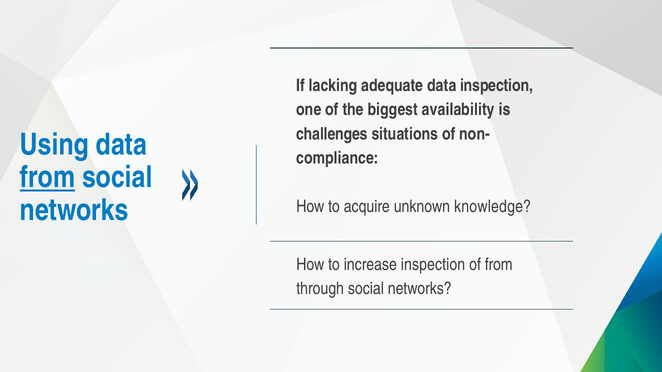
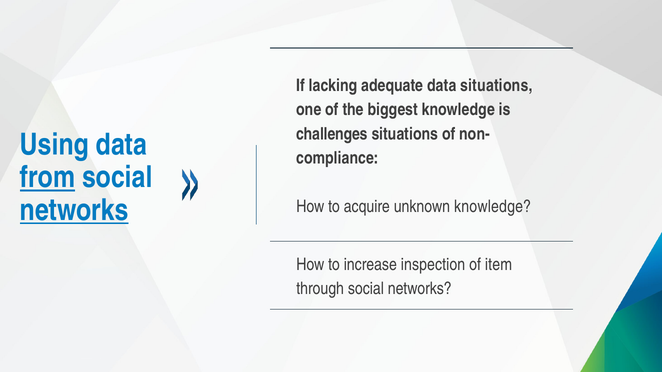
data inspection: inspection -> situations
biggest availability: availability -> knowledge
networks at (74, 210) underline: none -> present
of from: from -> item
